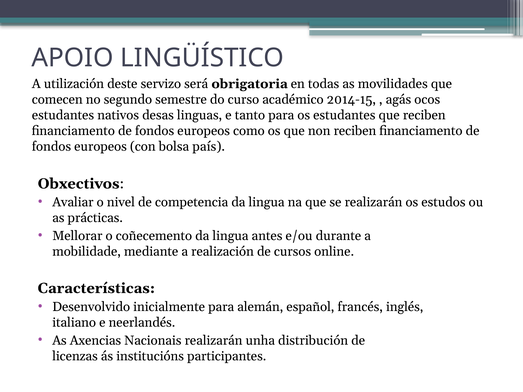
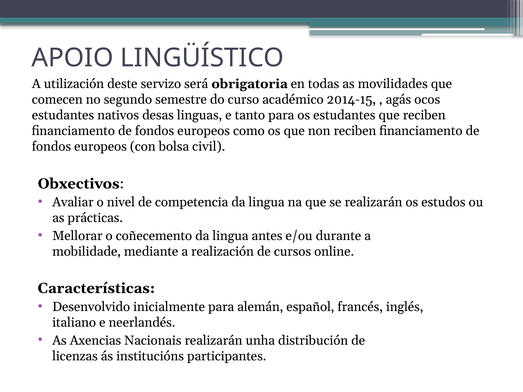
país: país -> civil
